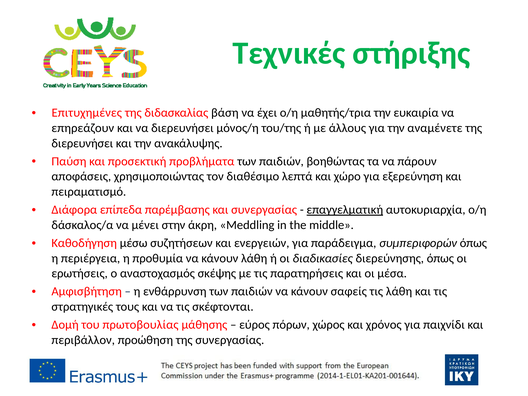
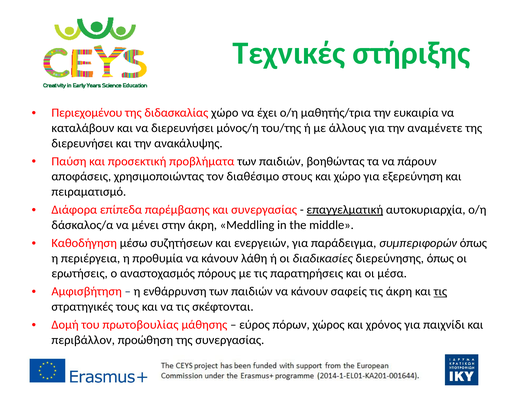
Επιτυχημένες: Επιτυχημένες -> Περιεχομένου
διδασκαλίας βάση: βάση -> χώρο
επηρεάζουν: επηρεάζουν -> καταλάβουν
λεπτά: λεπτά -> στους
σκέψης: σκέψης -> πόρους
τις λάθη: λάθη -> άκρη
τις at (440, 292) underline: none -> present
